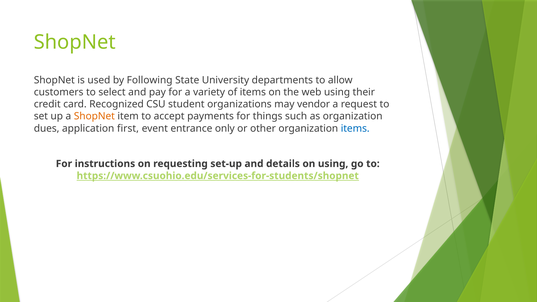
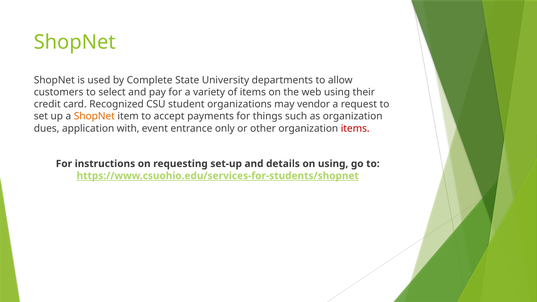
Following: Following -> Complete
first: first -> with
items at (355, 128) colour: blue -> red
